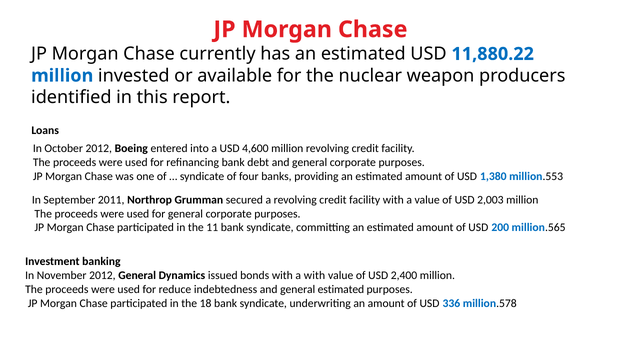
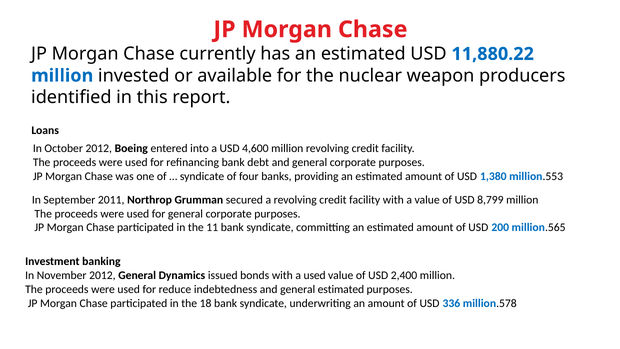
2,003: 2,003 -> 8,799
a with: with -> used
